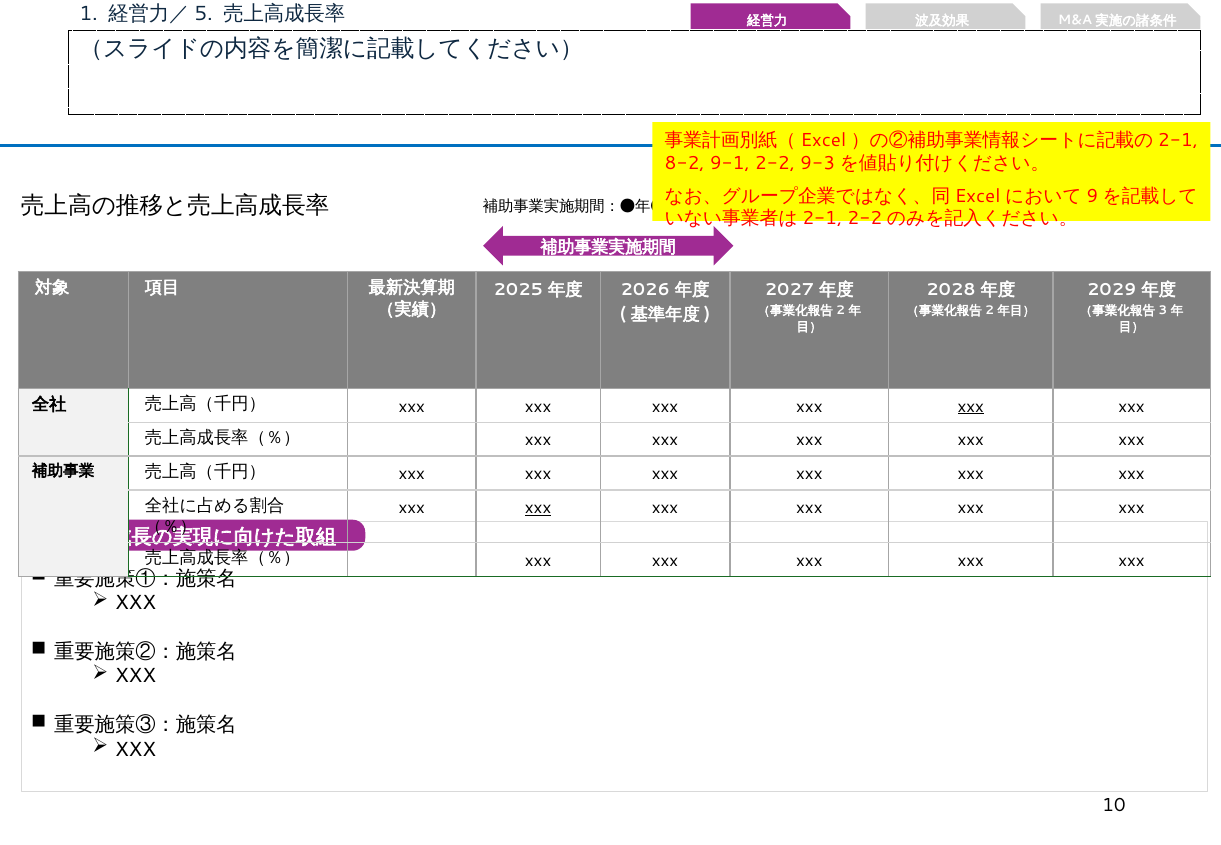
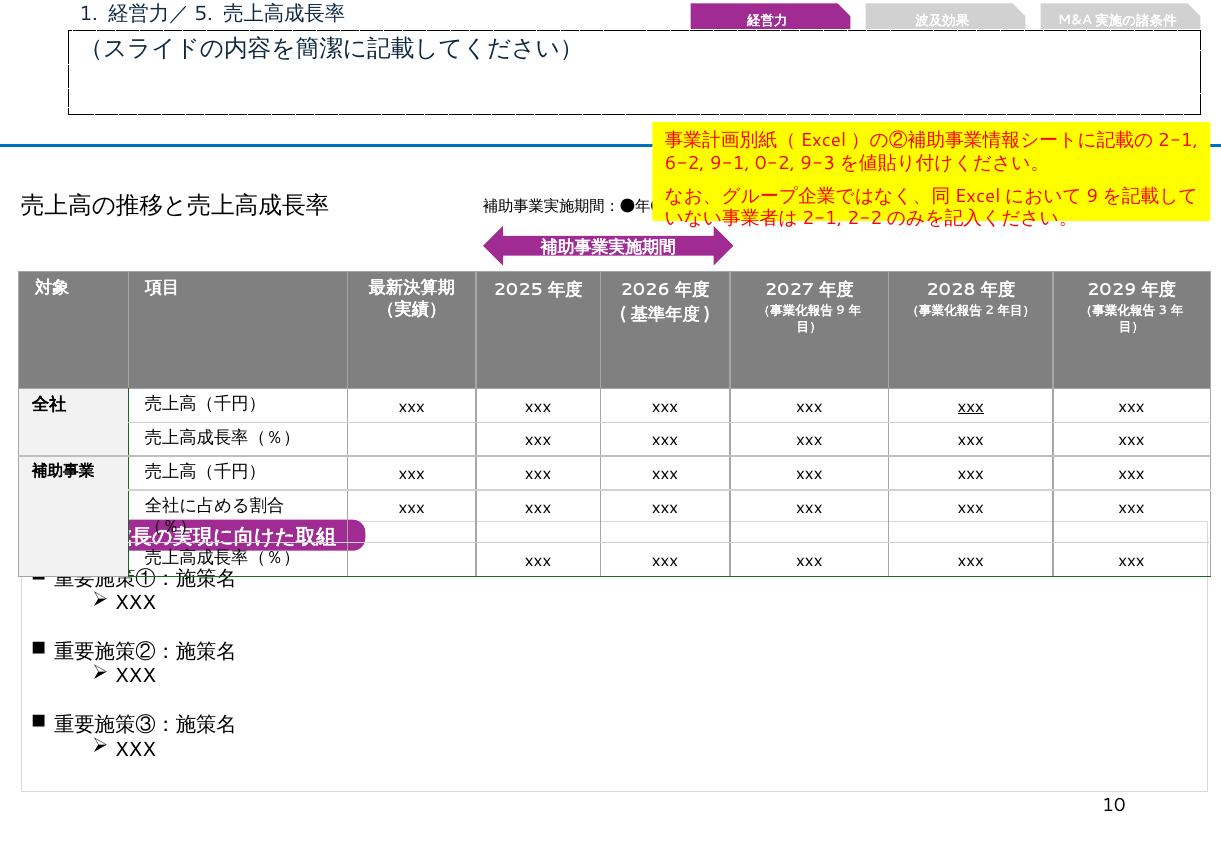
8-2: 8-2 -> 6-2
2-2: 2-2 -> 0-2
2 at (841, 311): 2 -> 9
xxx at (538, 508) underline: present -> none
